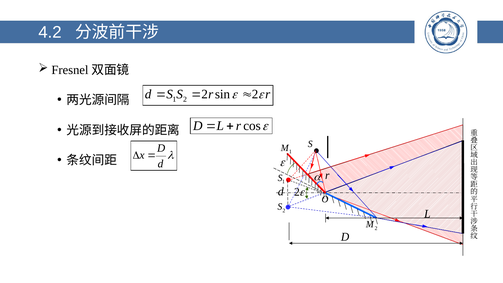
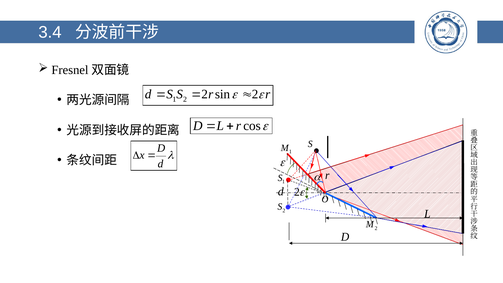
4.2: 4.2 -> 3.4
